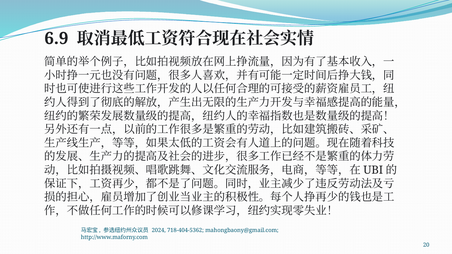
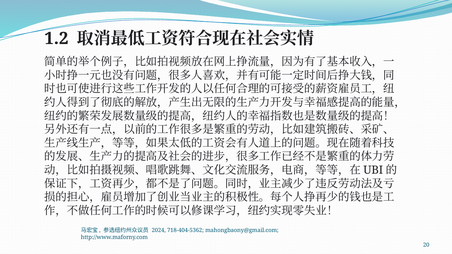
6.9: 6.9 -> 1.2
